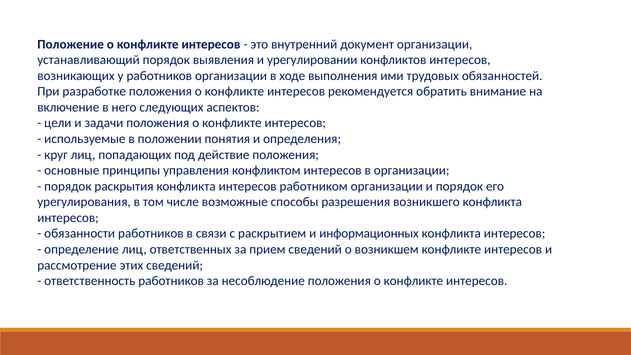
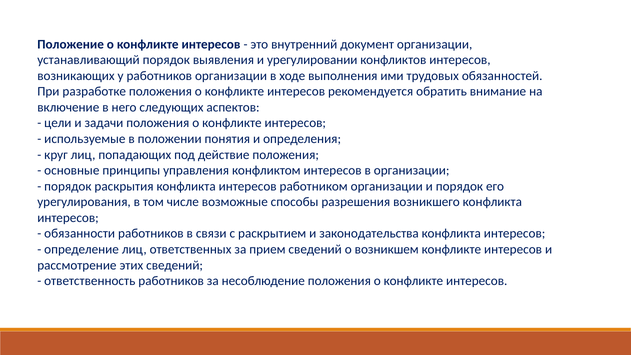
информационных: информационных -> законодательства
